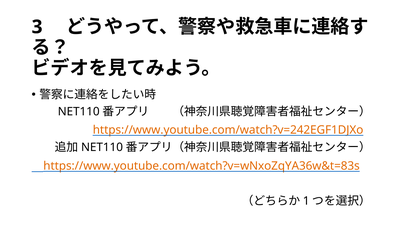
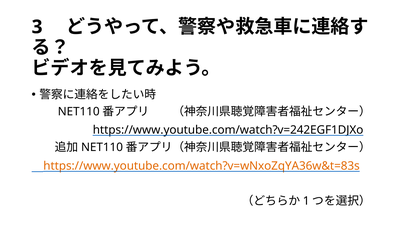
https://www.youtube.com/watch?v=242EGF1DJXo colour: orange -> black
